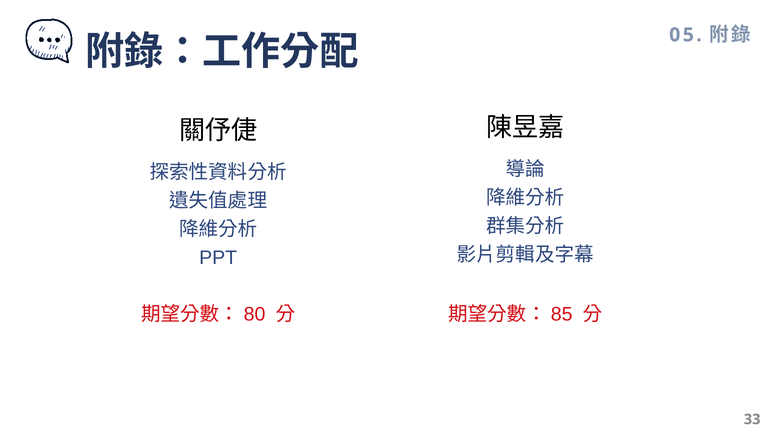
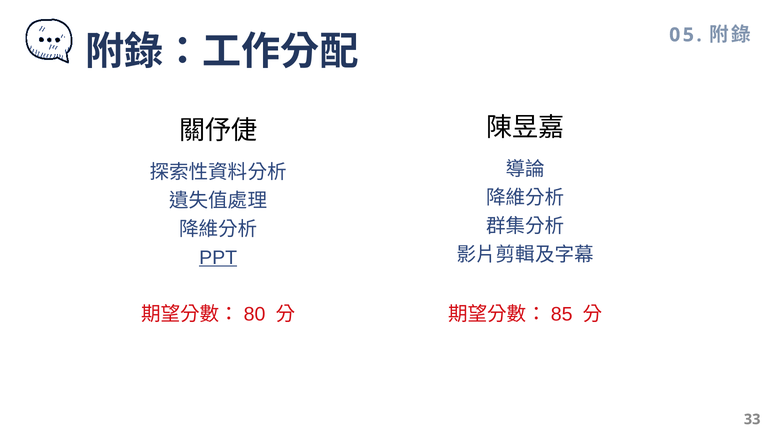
PPT underline: none -> present
